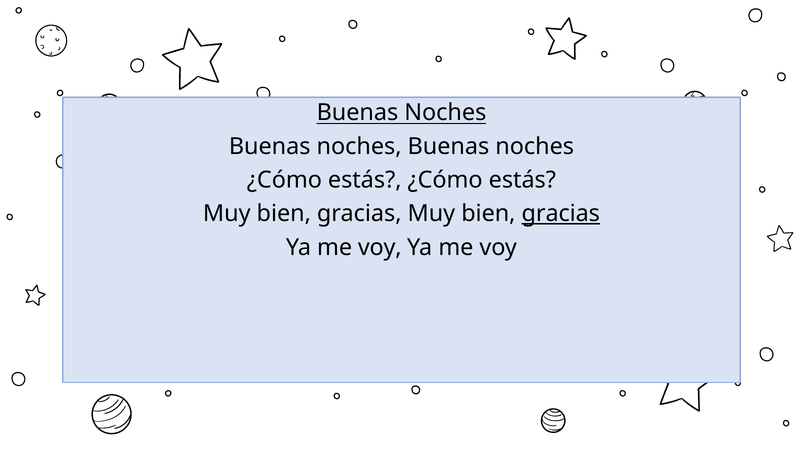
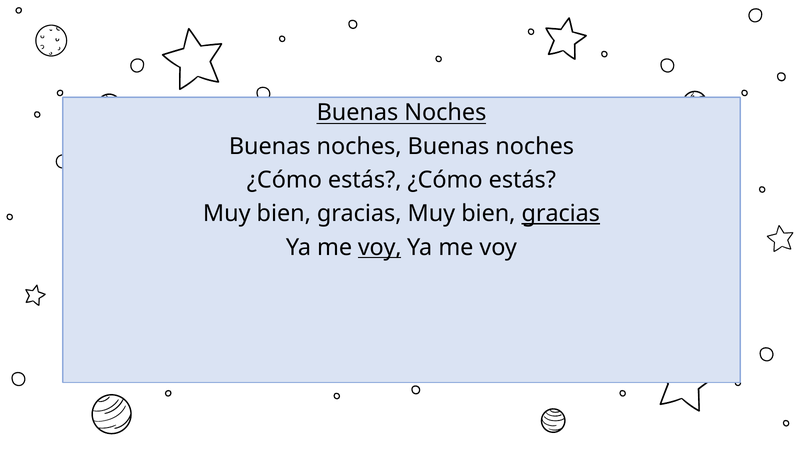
voy at (380, 247) underline: none -> present
